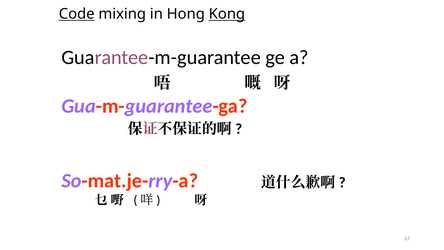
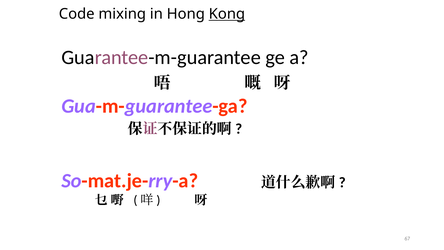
Code underline: present -> none
